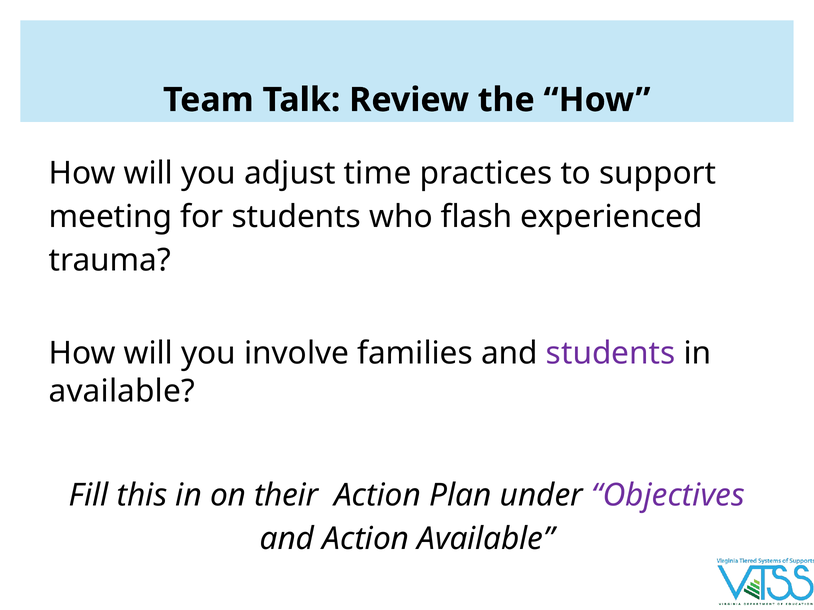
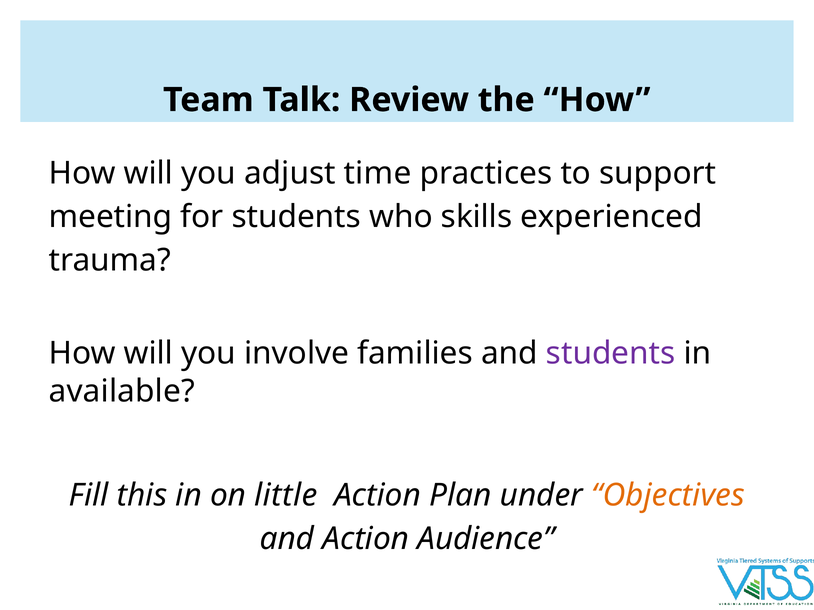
flash: flash -> skills
their: their -> little
Objectives colour: purple -> orange
Action Available: Available -> Audience
